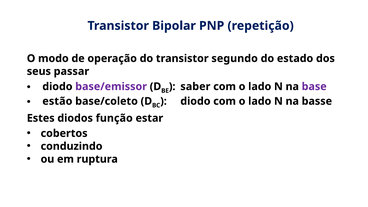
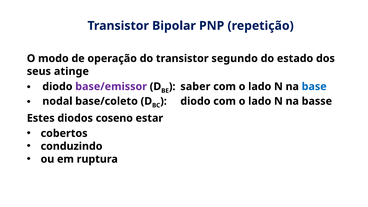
passar: passar -> atinge
base colour: purple -> blue
estão: estão -> nodal
função: função -> coseno
